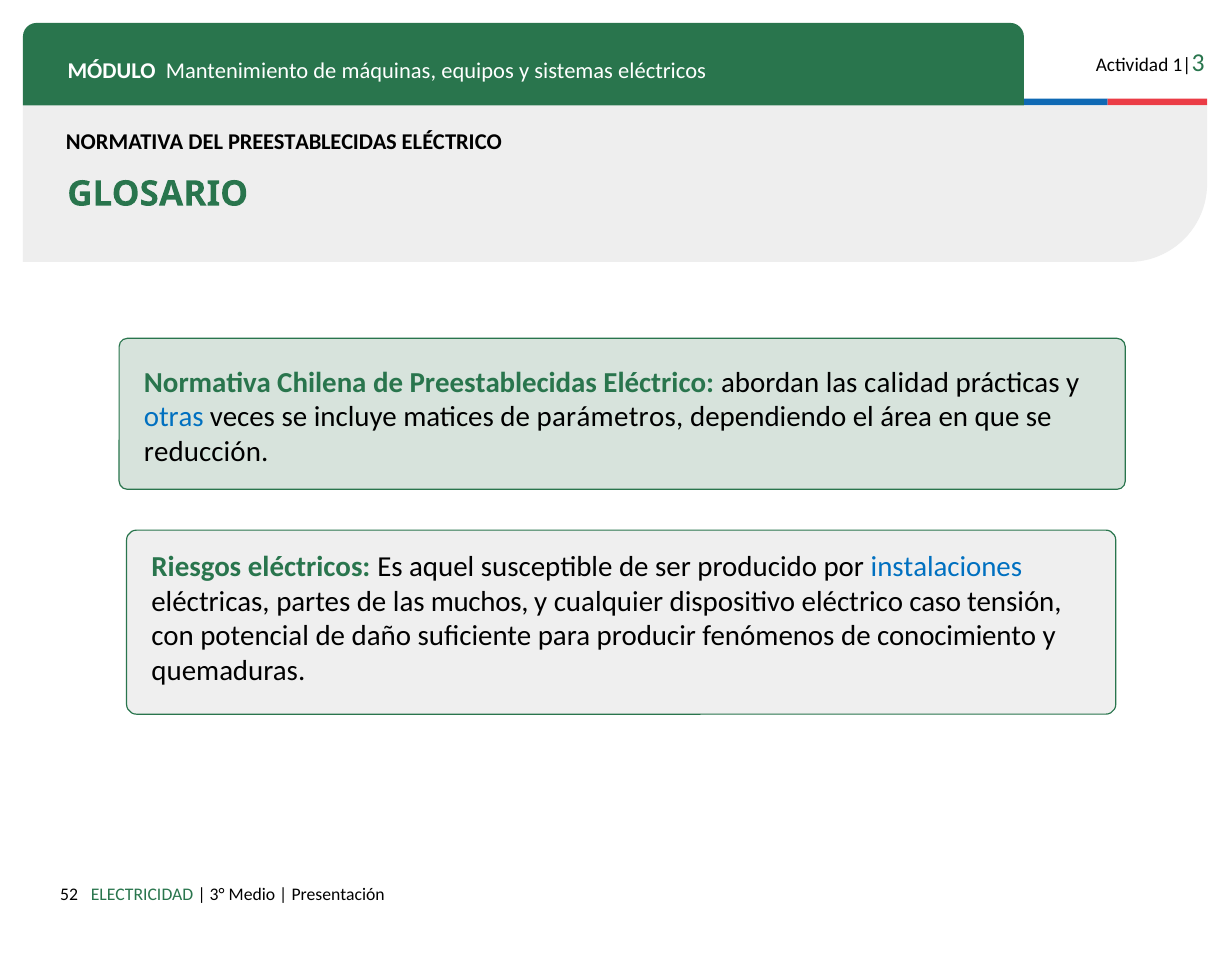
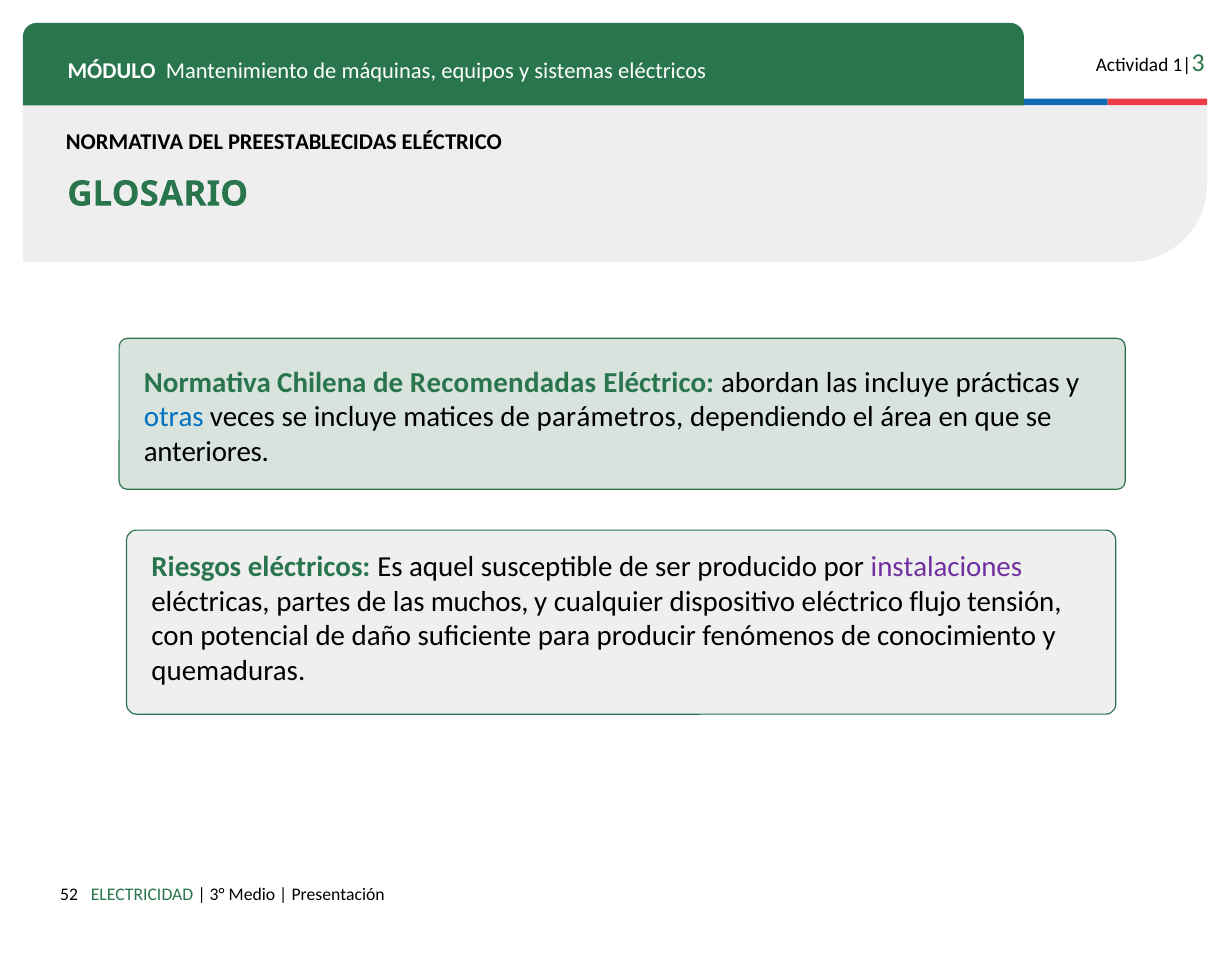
de Preestablecidas: Preestablecidas -> Recomendadas
las calidad: calidad -> incluye
reducción: reducción -> anteriores
instalaciones colour: blue -> purple
caso: caso -> flujo
